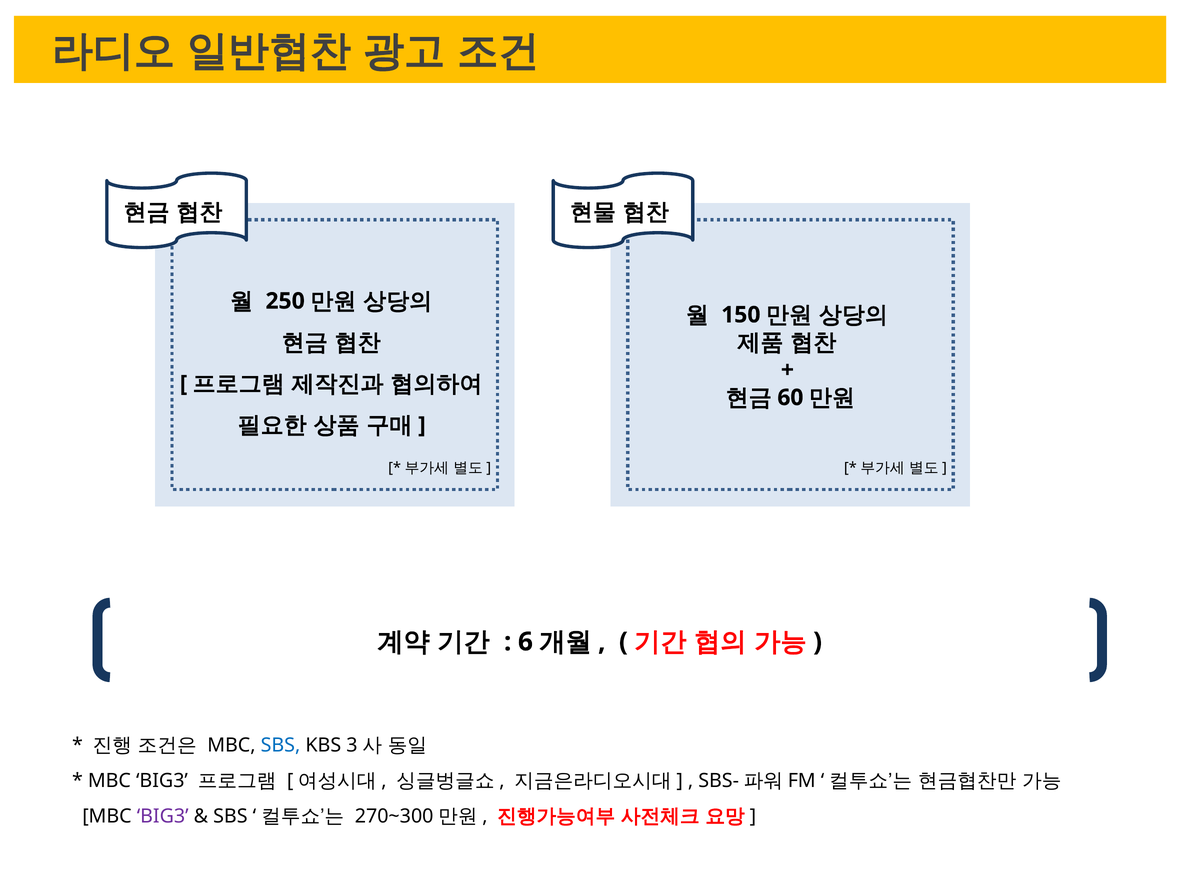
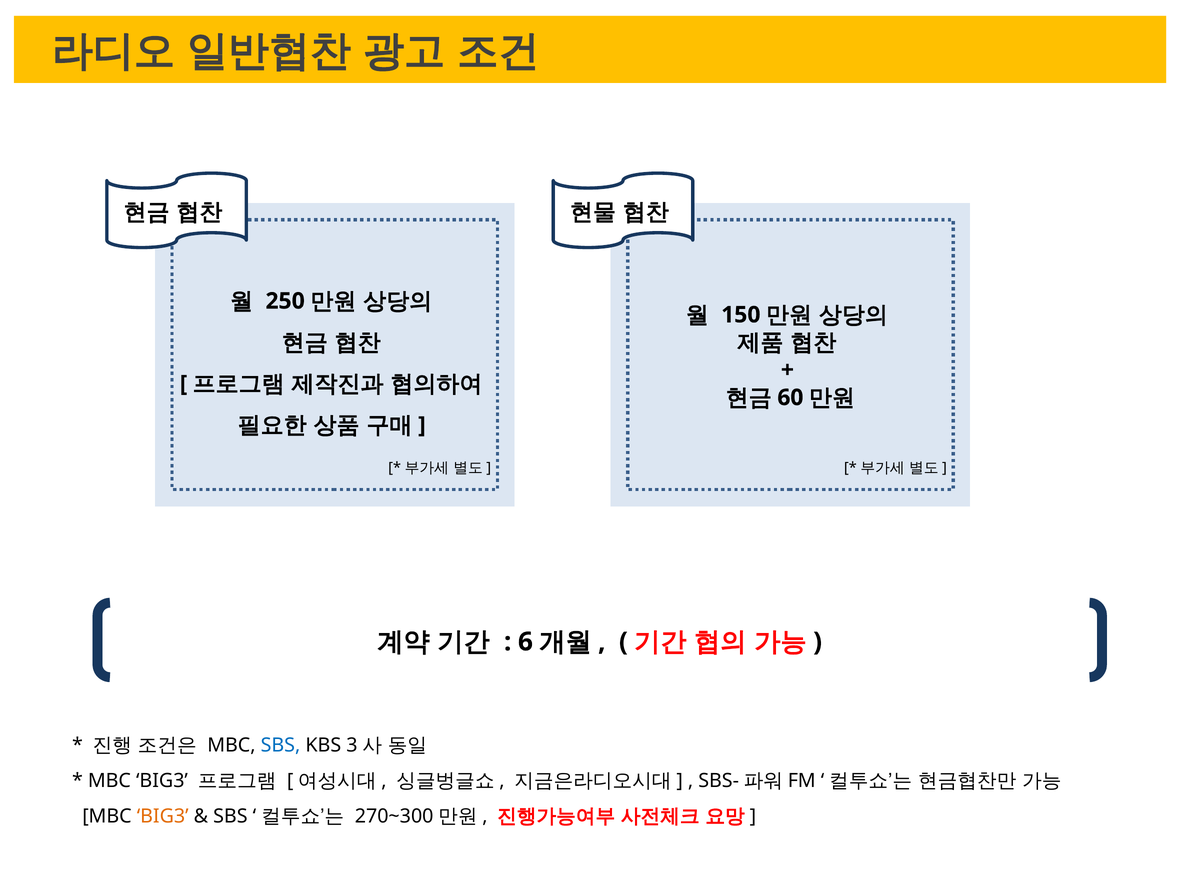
BIG3 at (163, 816) colour: purple -> orange
